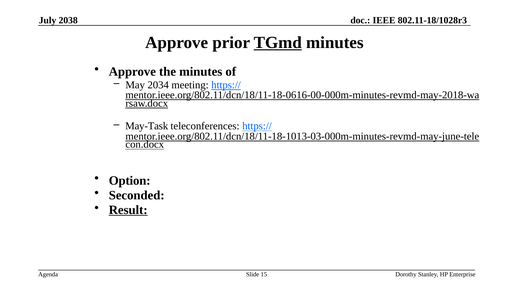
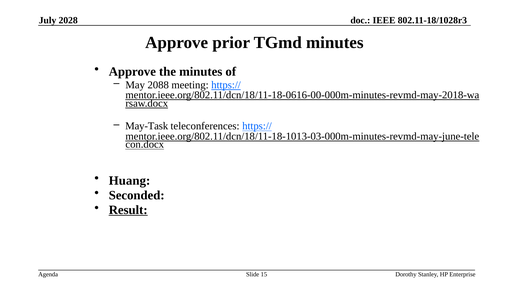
2038: 2038 -> 2028
TGmd underline: present -> none
2034: 2034 -> 2088
Option: Option -> Huang
